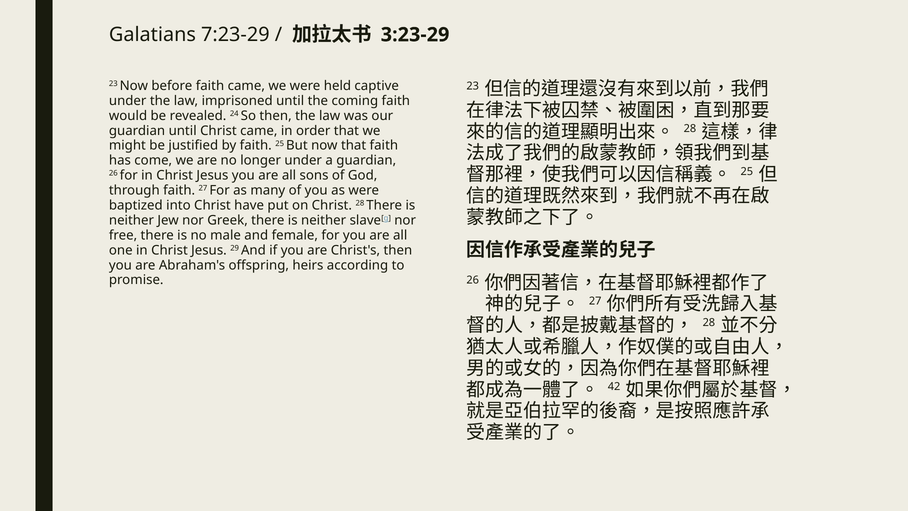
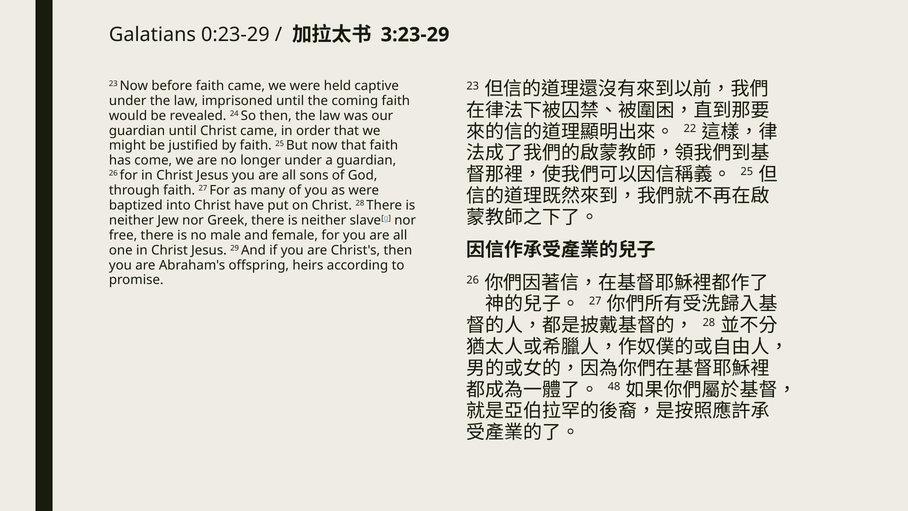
7:23-29: 7:23-29 -> 0:23-29
28 at (690, 129): 28 -> 22
42: 42 -> 48
